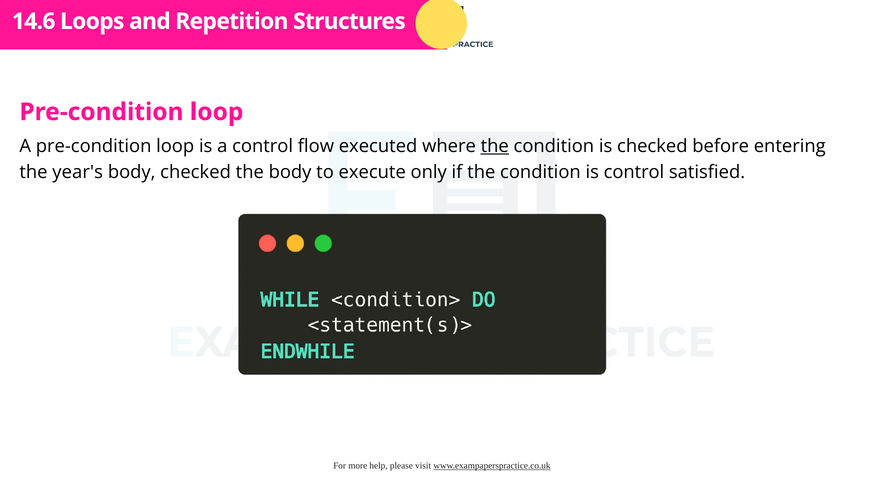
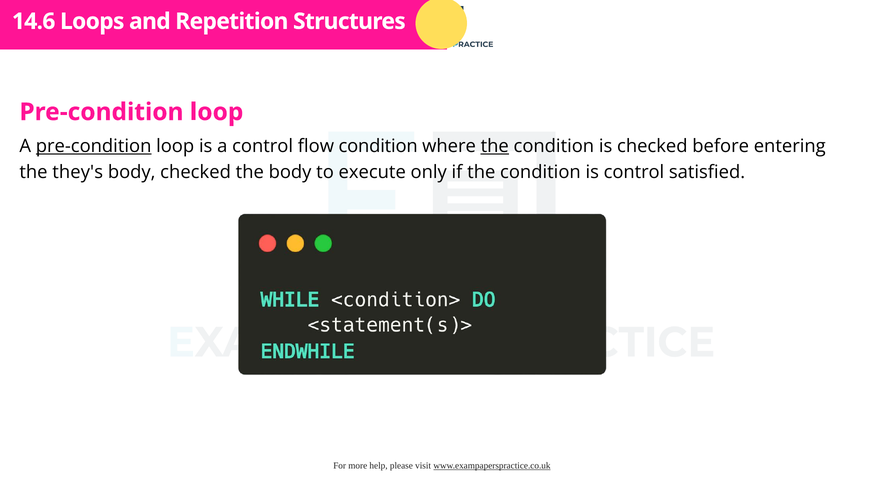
pre-condition at (94, 146) underline: none -> present
flow executed: executed -> condition
year's: year's -> they's
